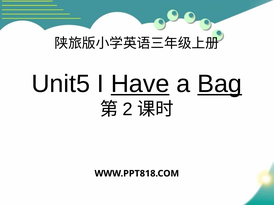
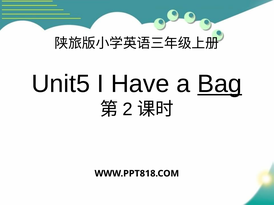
Have underline: present -> none
